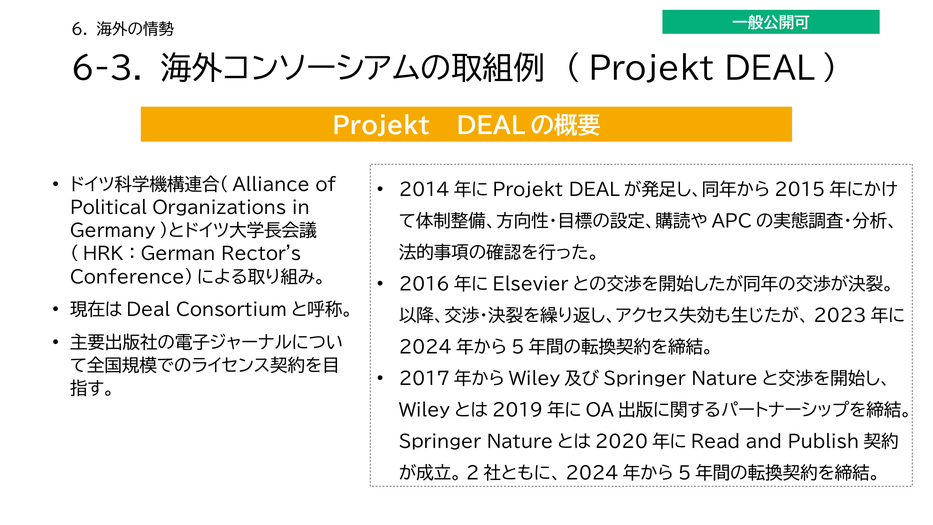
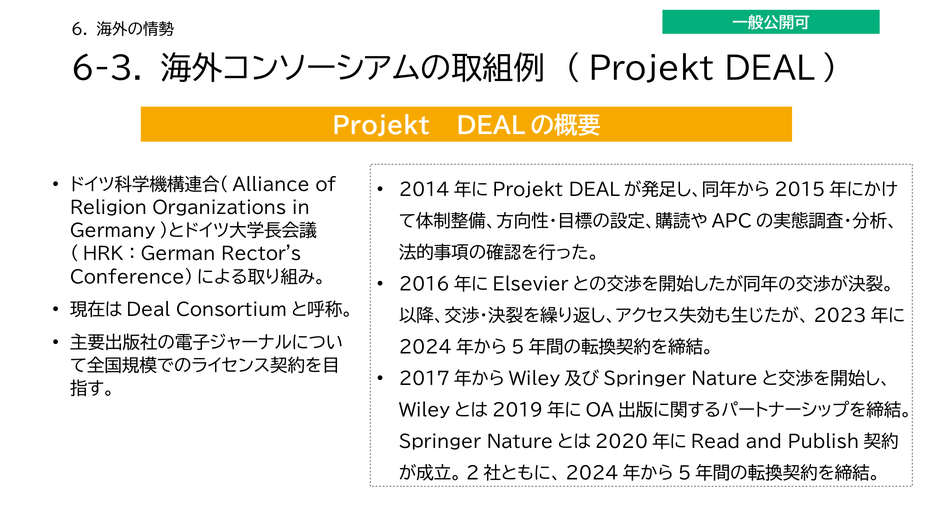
Political: Political -> Religion
